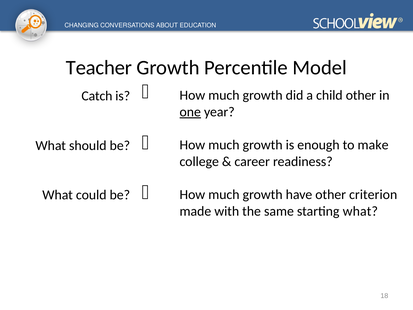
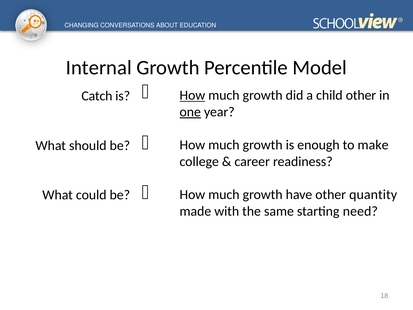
Teacher: Teacher -> Internal
How at (192, 95) underline: none -> present
criterion: criterion -> quantity
starting what: what -> need
